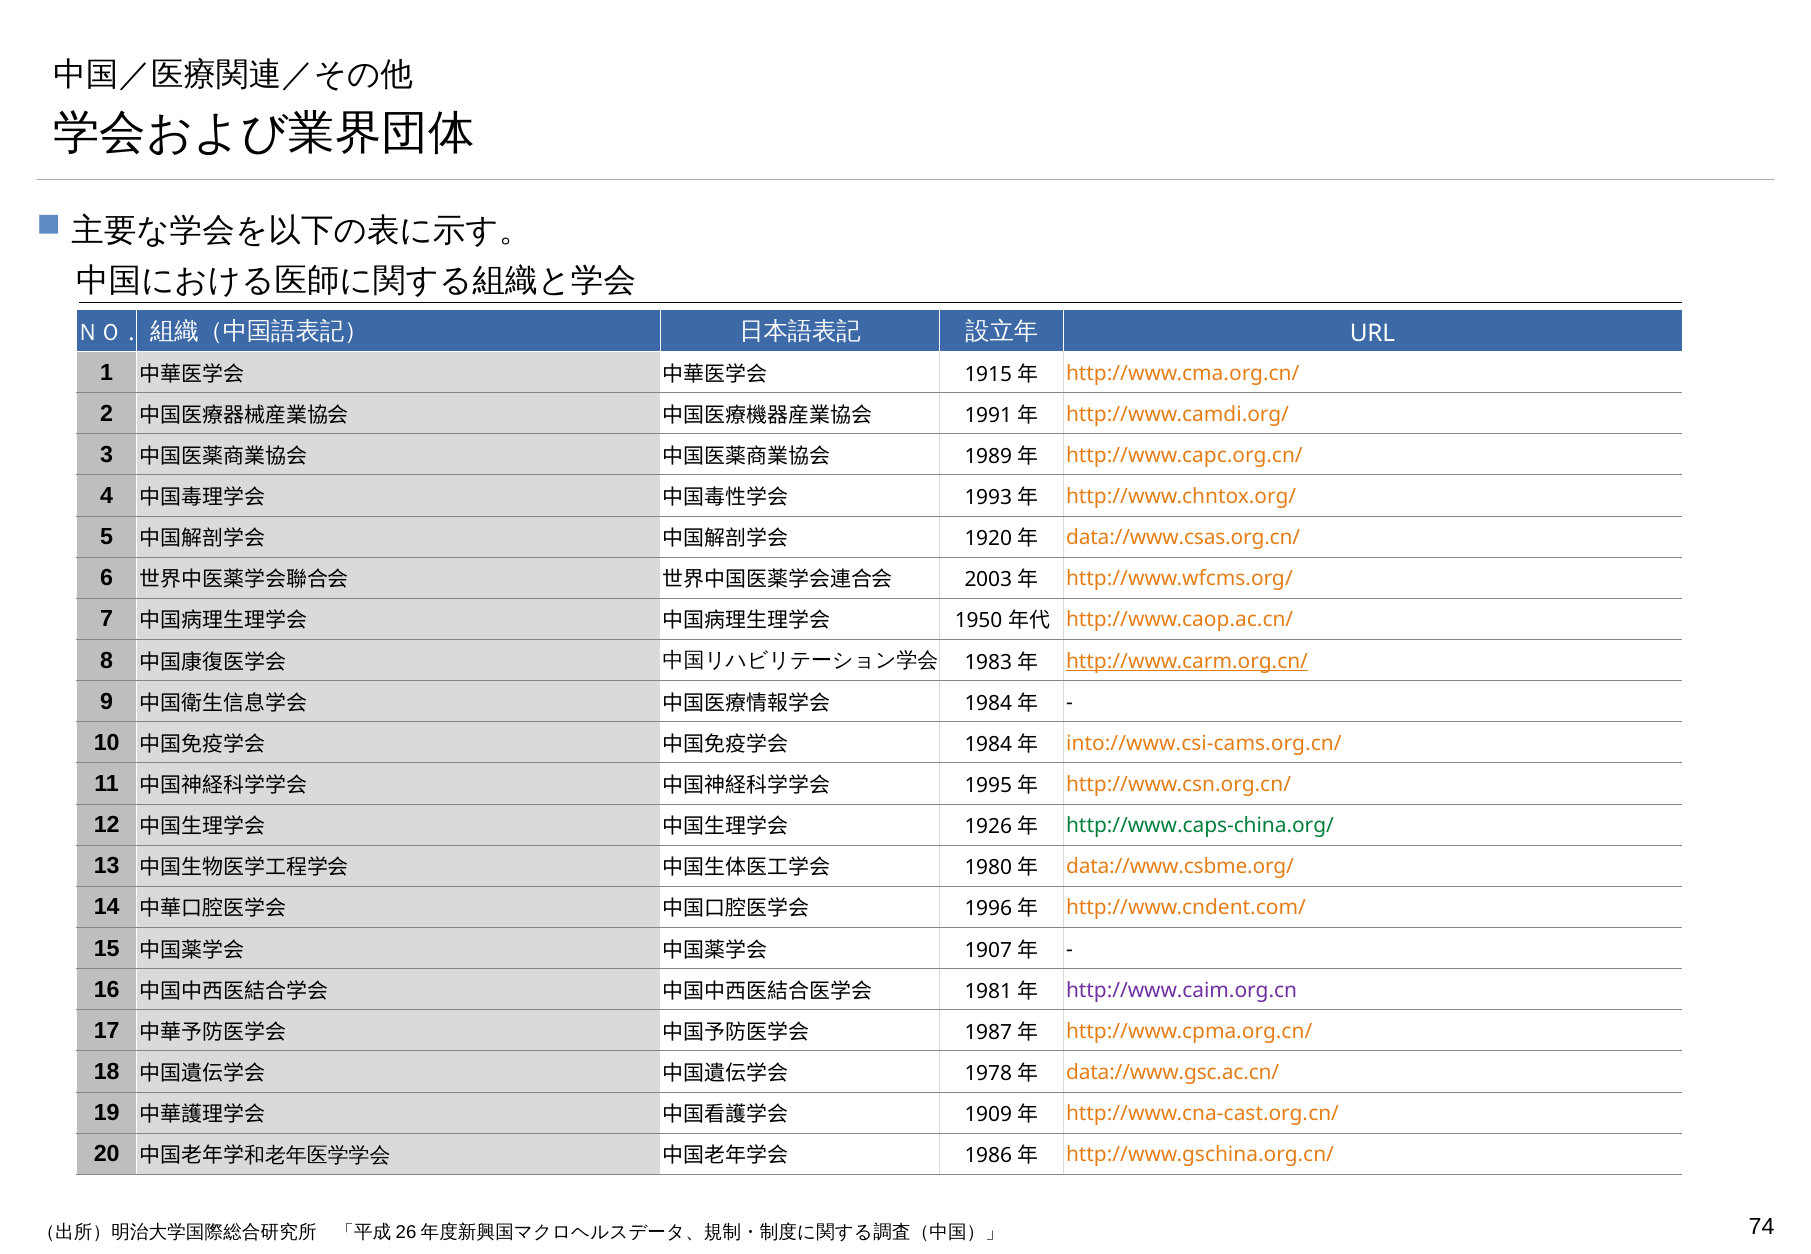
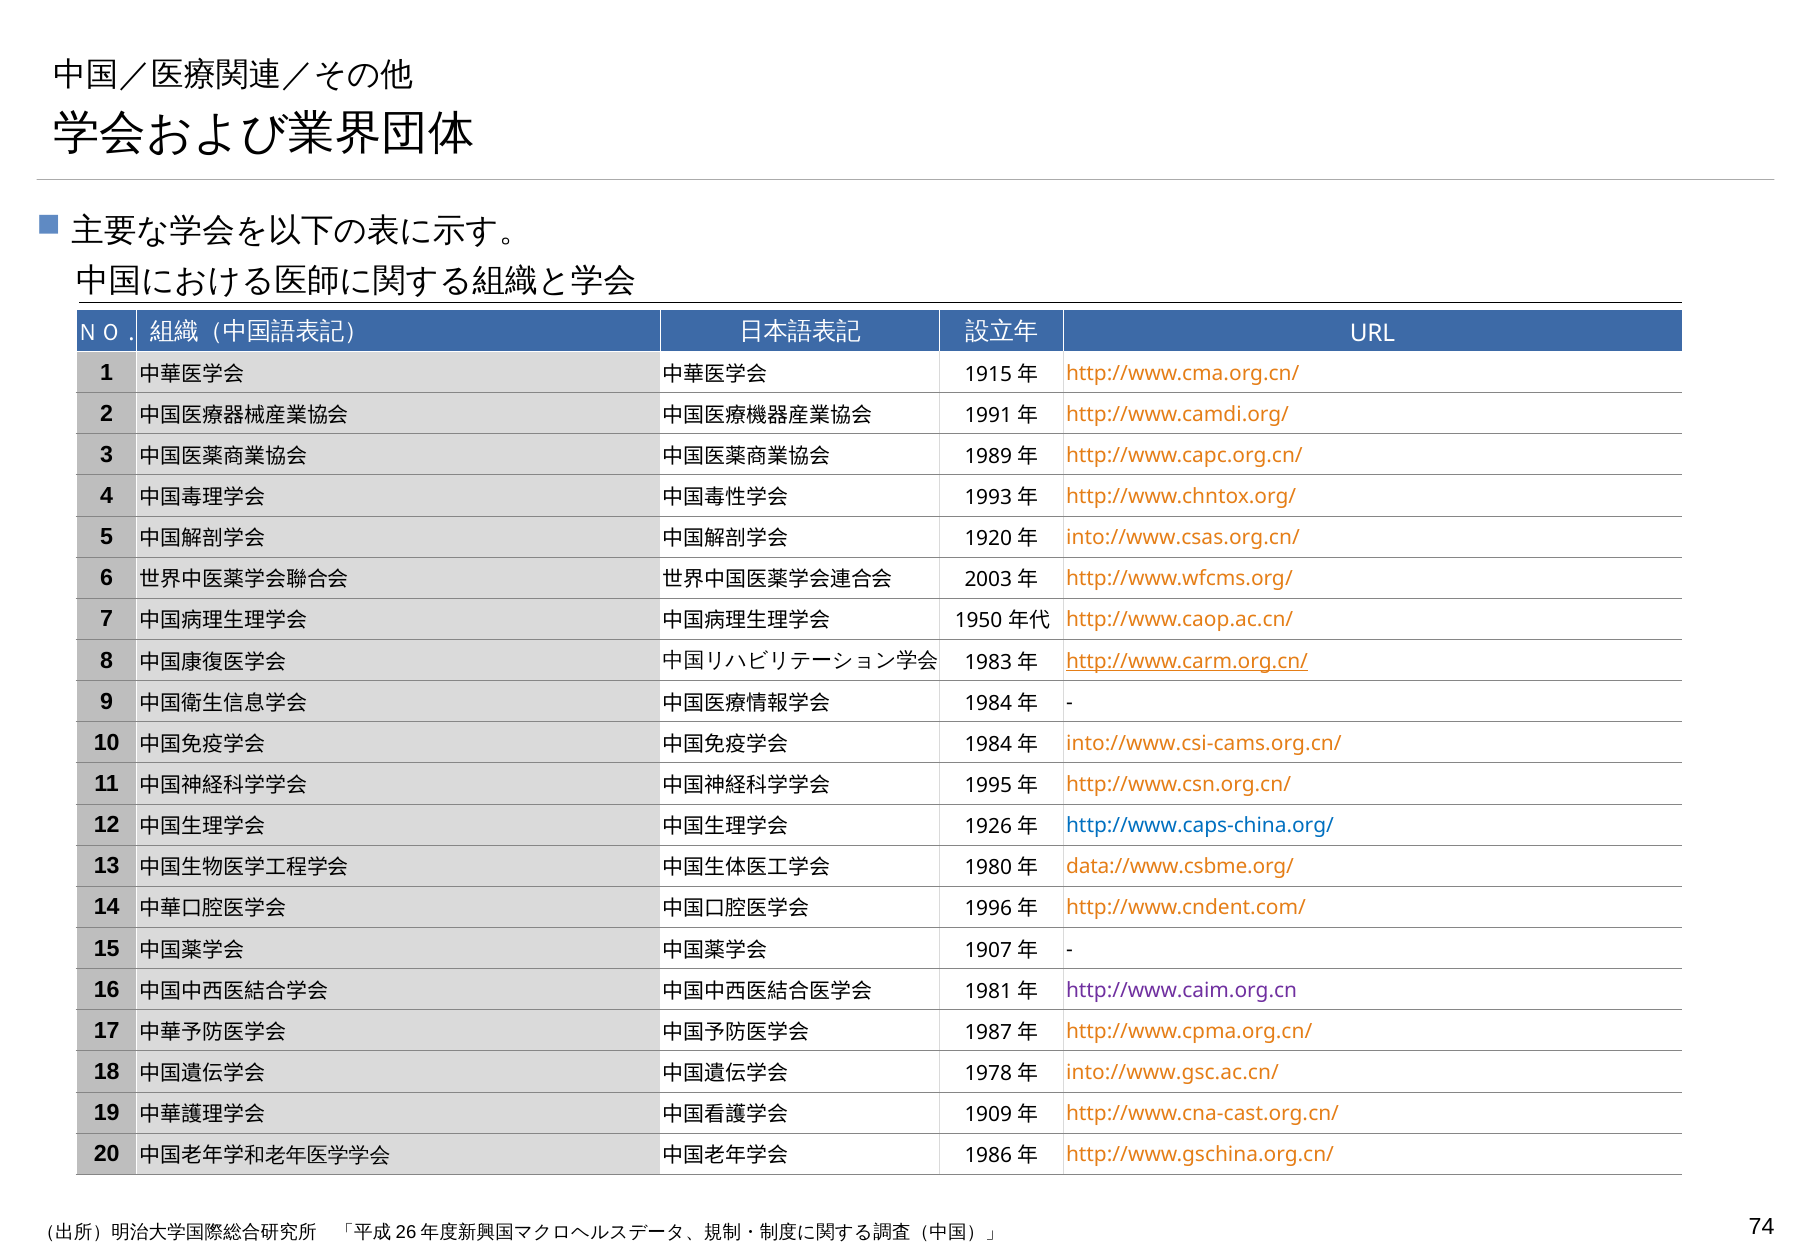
data://www.csas.org.cn/: data://www.csas.org.cn/ -> into://www.csas.org.cn/
http://www.caps-china.org/ colour: green -> blue
data://www.gsc.ac.cn/: data://www.gsc.ac.cn/ -> into://www.gsc.ac.cn/
